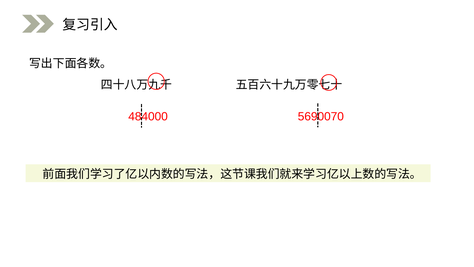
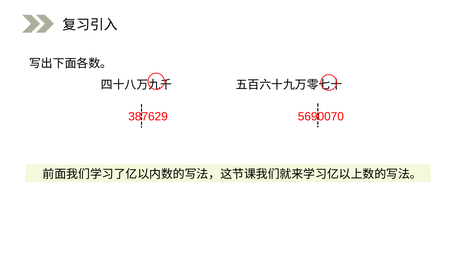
484000: 484000 -> 387629
